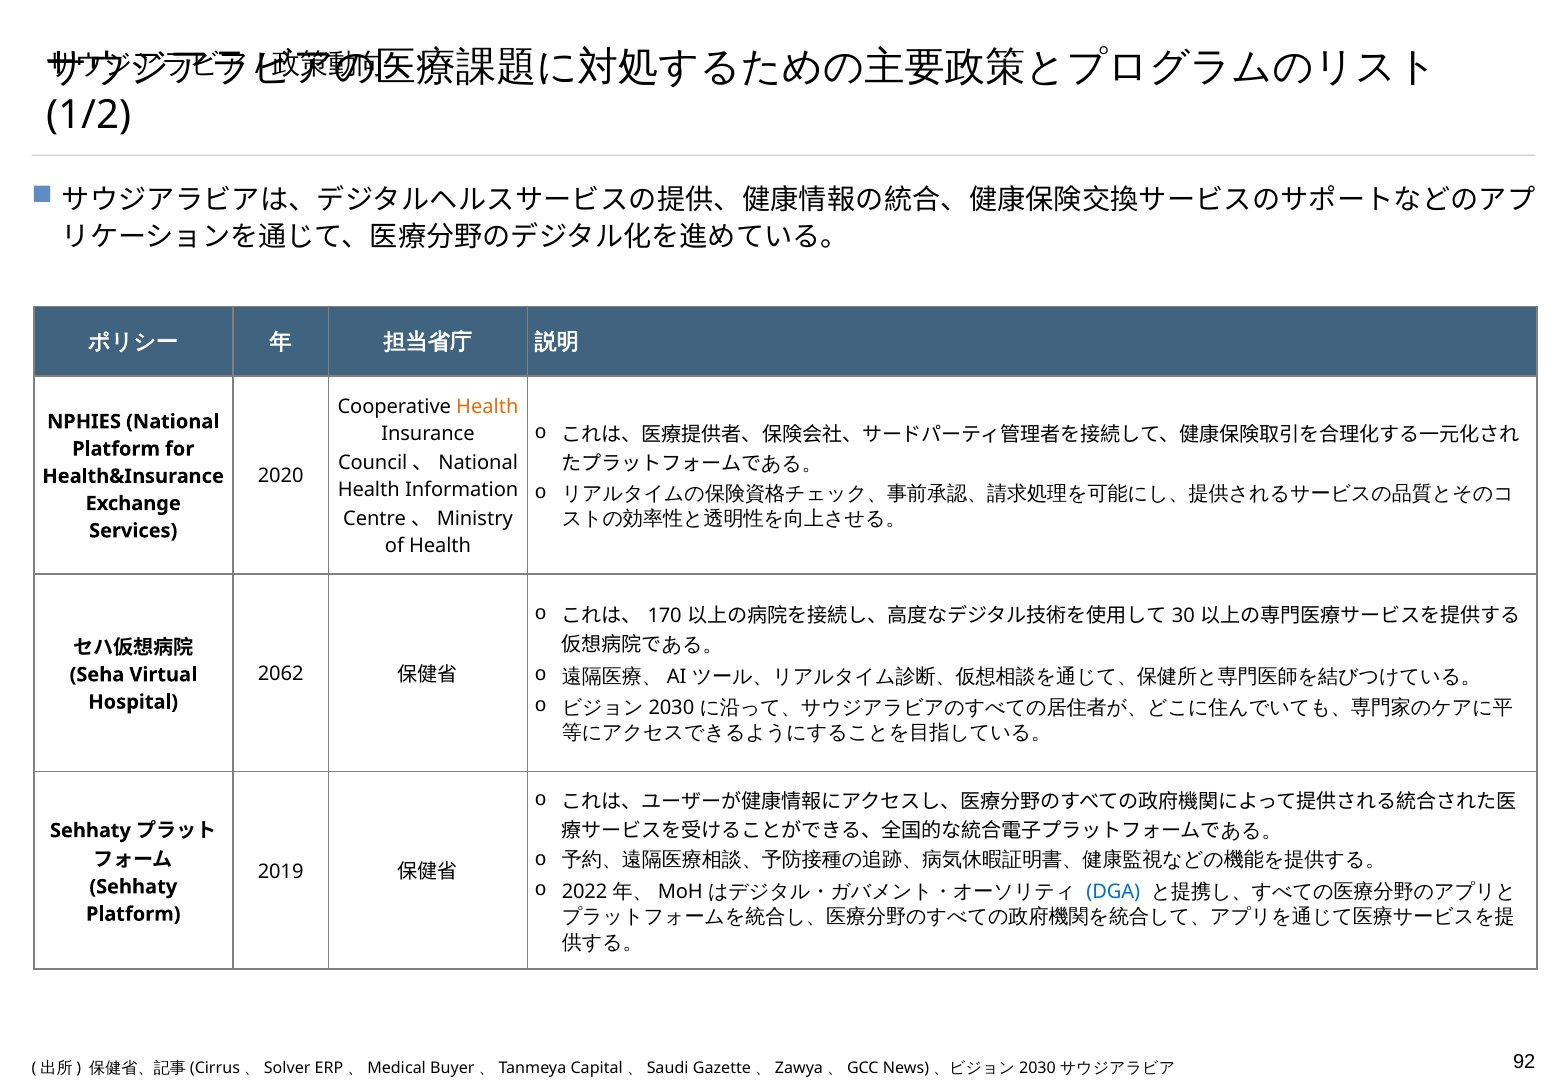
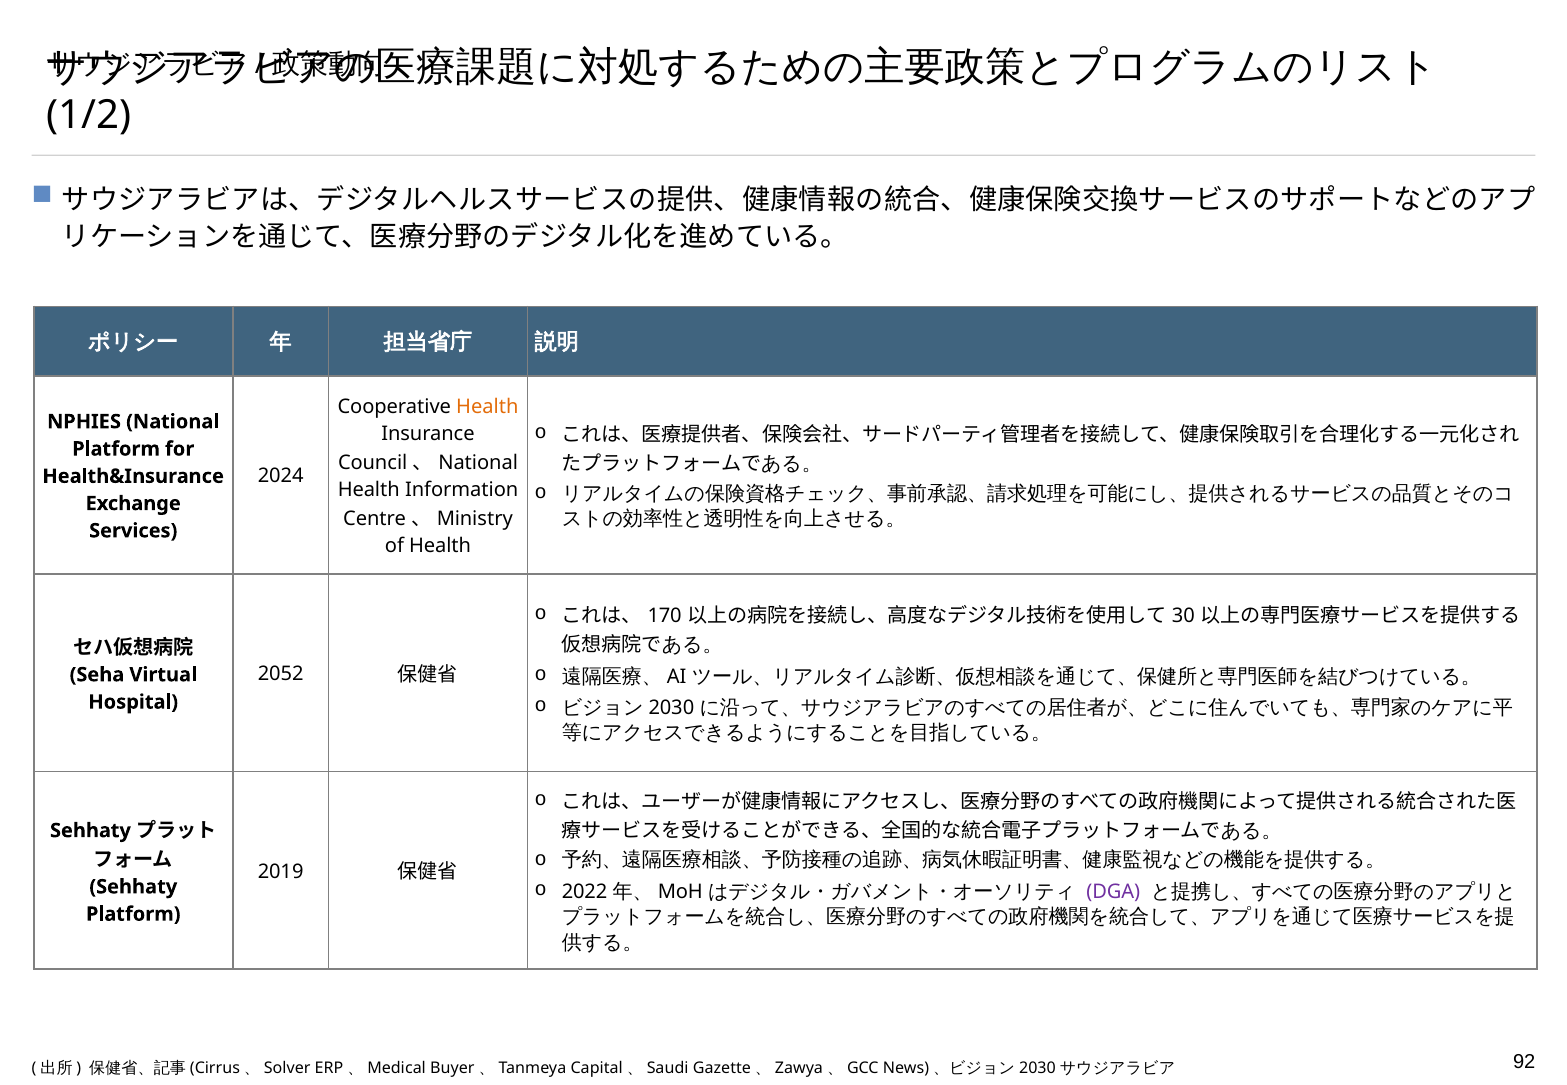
2020: 2020 -> 2024
2062: 2062 -> 2052
DGA colour: blue -> purple
